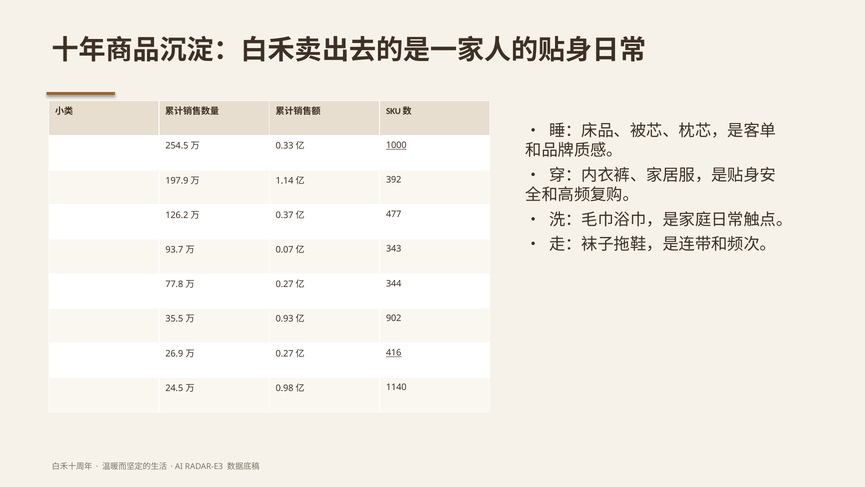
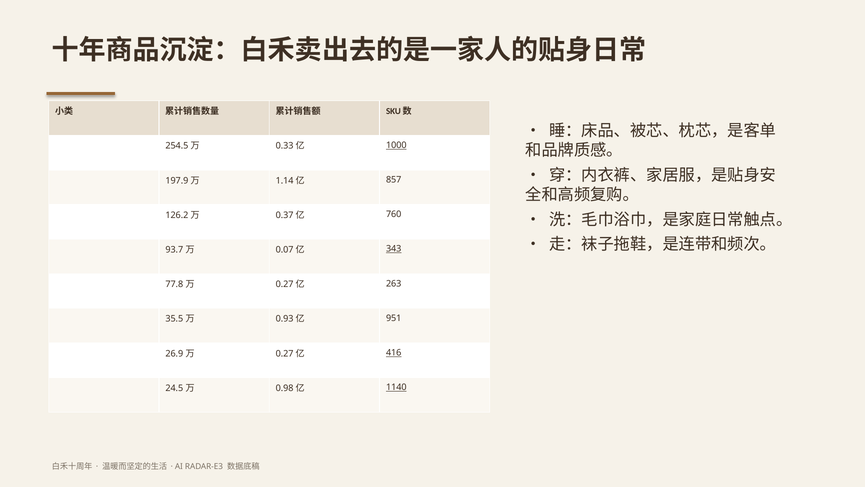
392: 392 -> 857
477: 477 -> 760
343 underline: none -> present
344: 344 -> 263
902: 902 -> 951
1140 underline: none -> present
